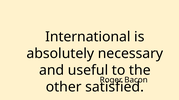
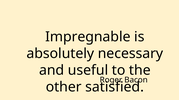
International: International -> Impregnable
